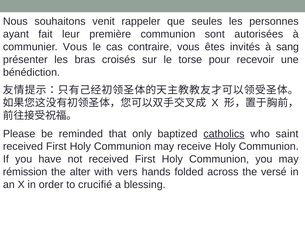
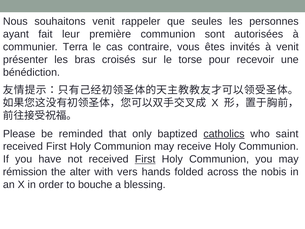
communier Vous: Vous -> Terra
à sang: sang -> venit
First at (145, 159) underline: none -> present
versé: versé -> nobis
crucifié: crucifié -> bouche
